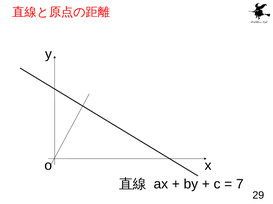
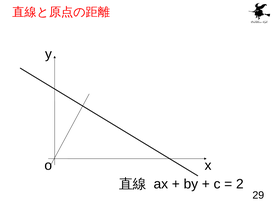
7: 7 -> 2
